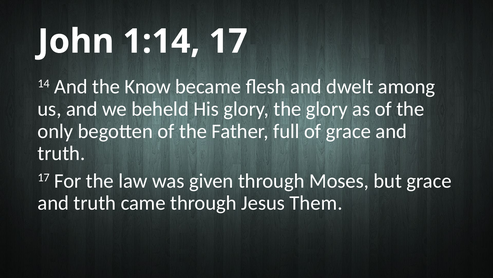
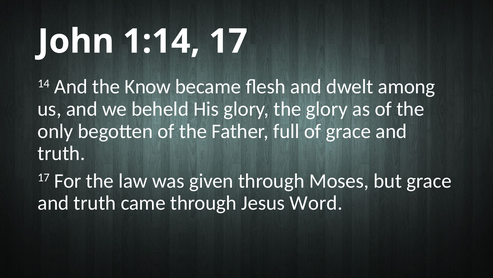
Them: Them -> Word
